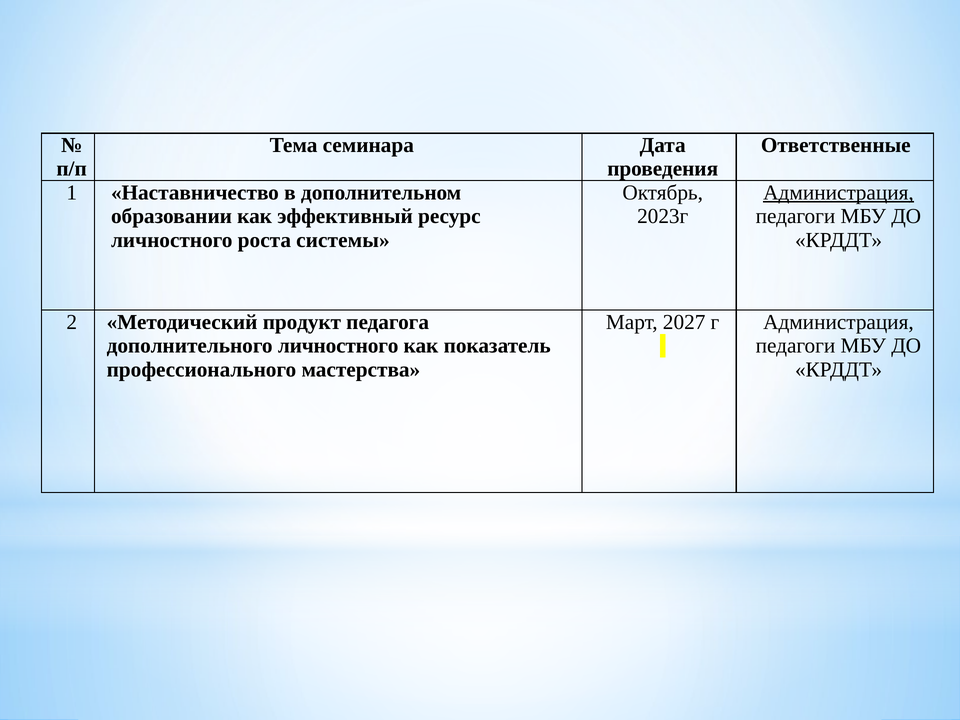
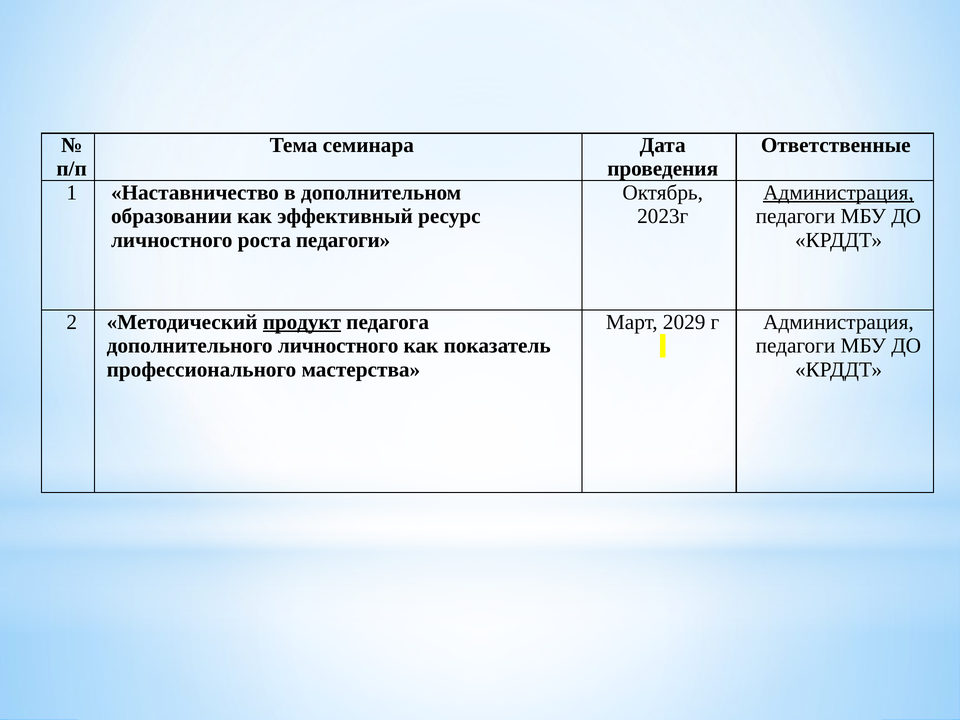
роста системы: системы -> педагоги
продукт underline: none -> present
2027: 2027 -> 2029
